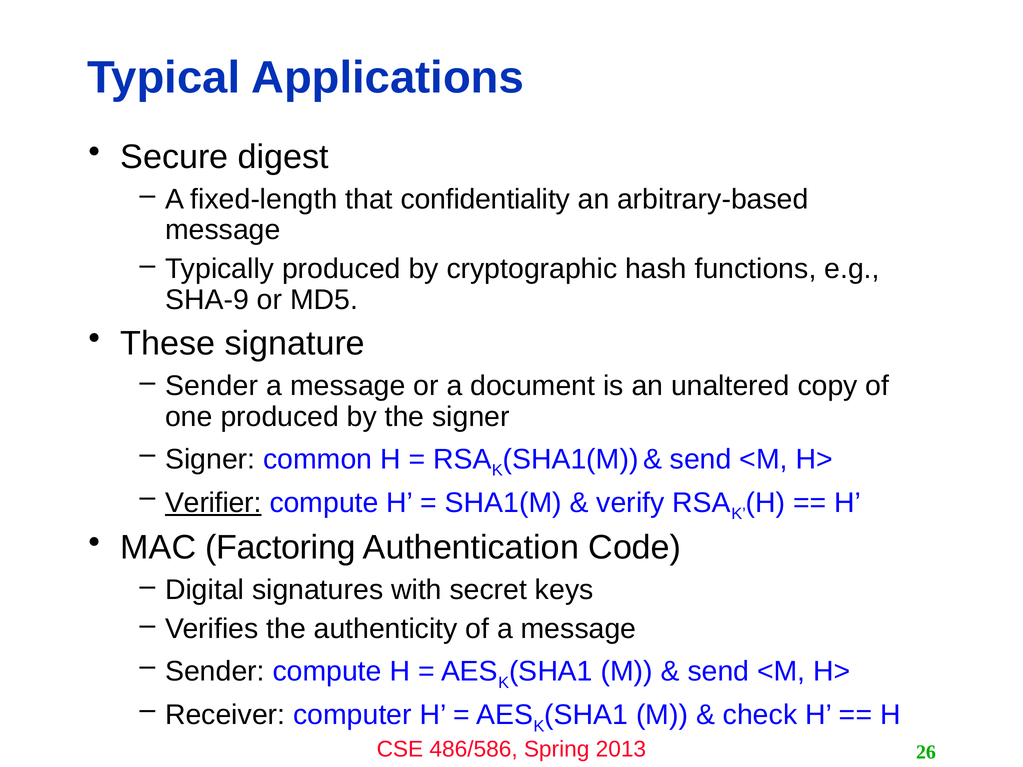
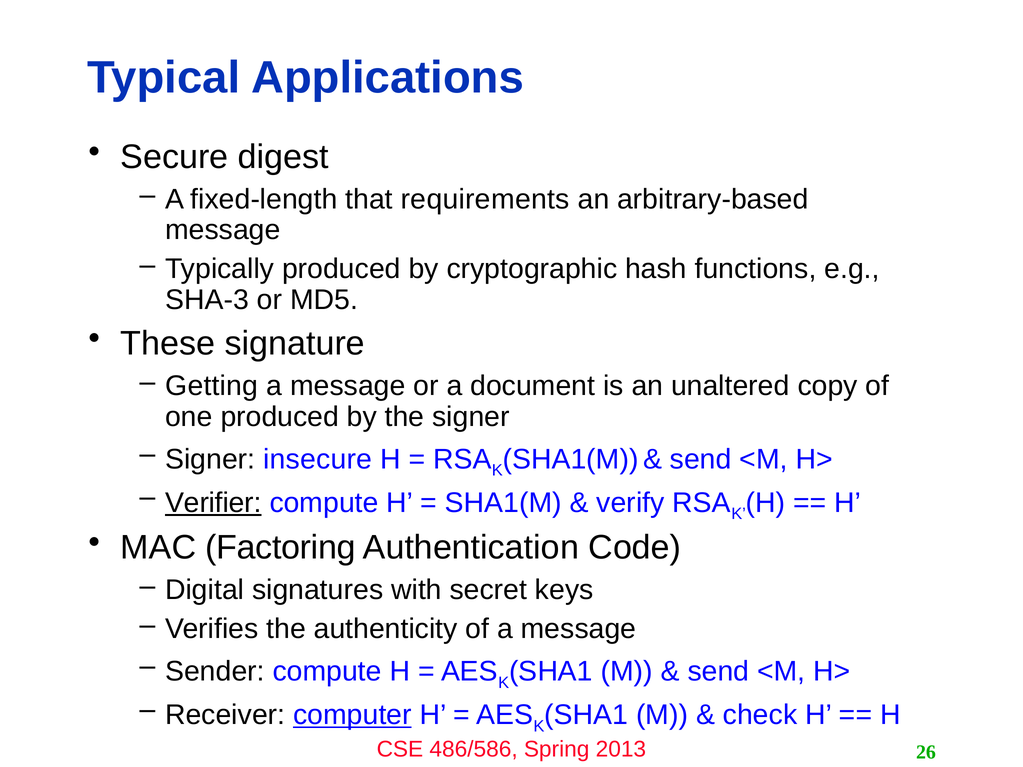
confidentiality: confidentiality -> requirements
SHA-9: SHA-9 -> SHA-3
Sender at (212, 386): Sender -> Getting
common: common -> insecure
computer underline: none -> present
